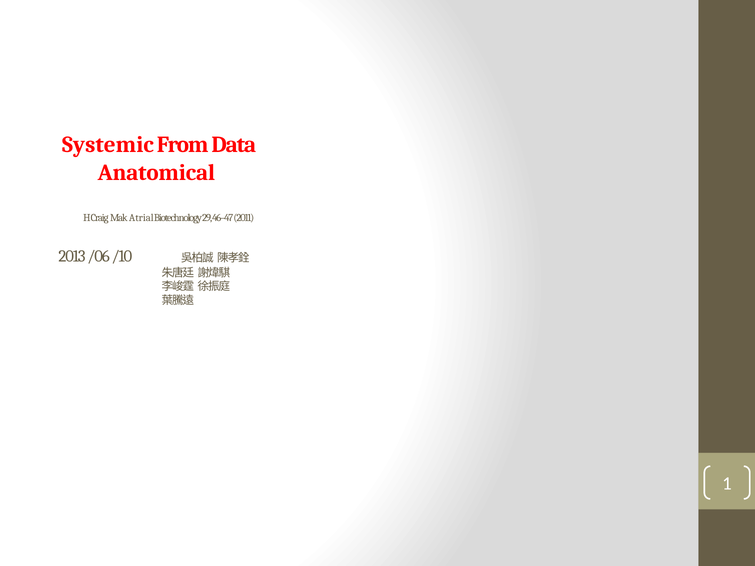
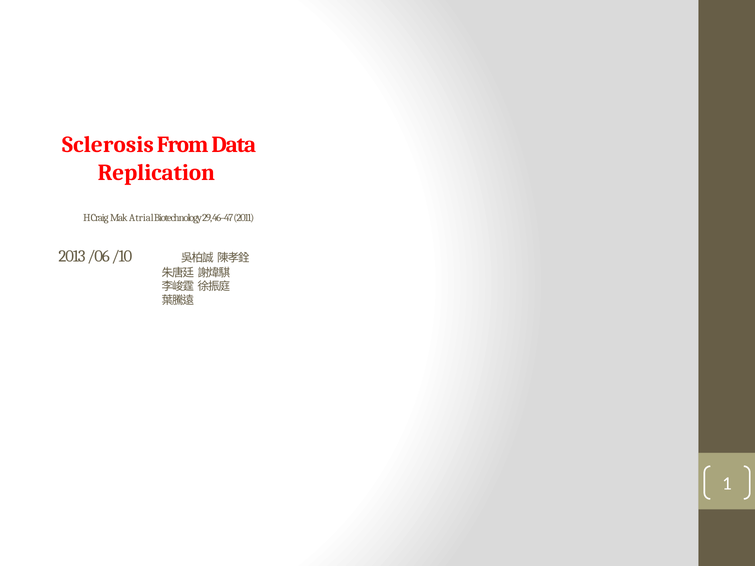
Systemic: Systemic -> Sclerosis
Anatomical: Anatomical -> Replication
